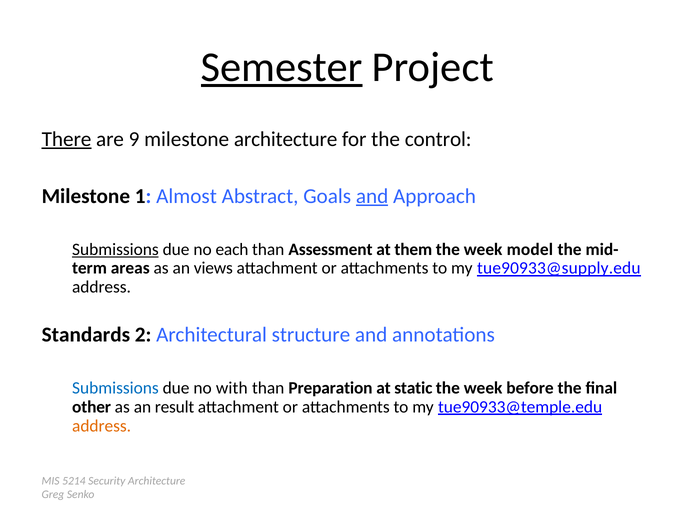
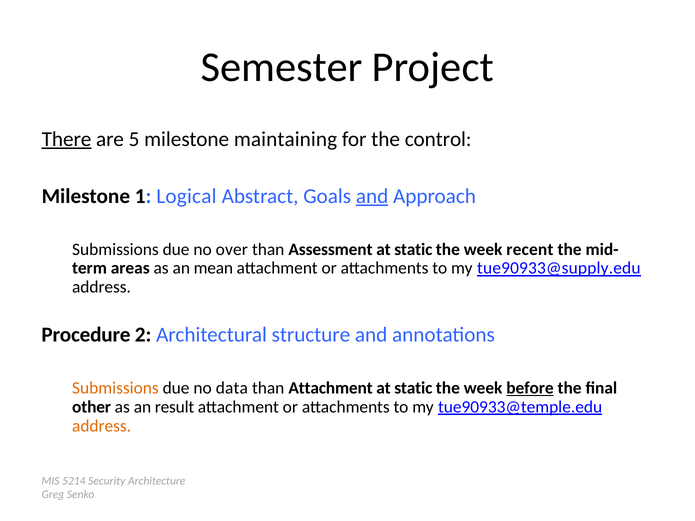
Semester underline: present -> none
9: 9 -> 5
milestone architecture: architecture -> maintaining
Almost: Almost -> Logical
Submissions at (115, 249) underline: present -> none
each: each -> over
them at (413, 249): them -> static
model: model -> recent
views: views -> mean
Standards: Standards -> Procedure
Submissions at (115, 388) colour: blue -> orange
with: with -> data
than Preparation: Preparation -> Attachment
before underline: none -> present
